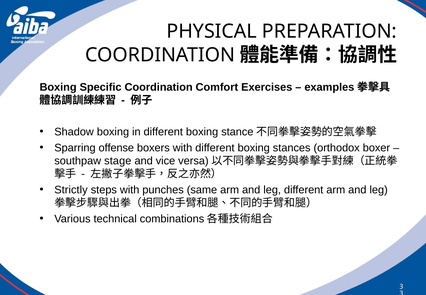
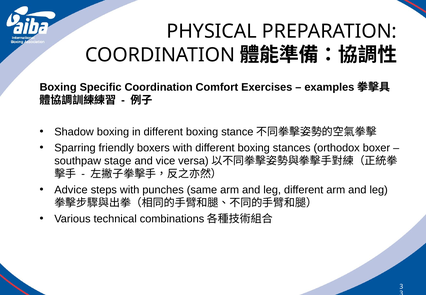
offense: offense -> friendly
Strictly: Strictly -> Advice
